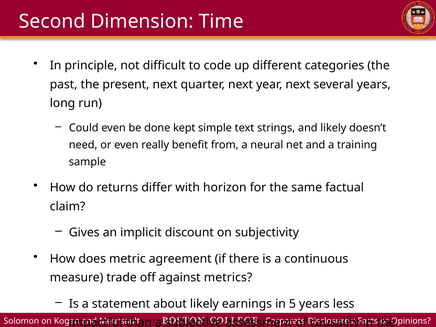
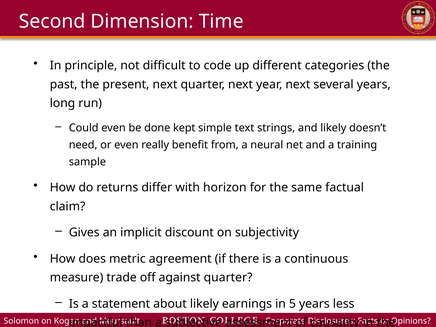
against metrics: metrics -> quarter
